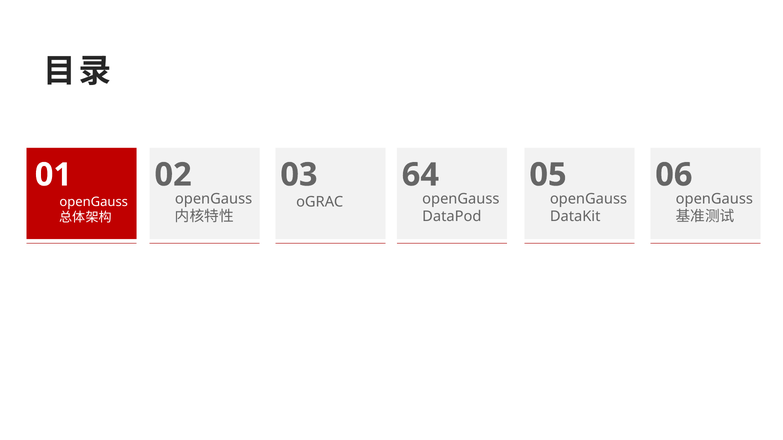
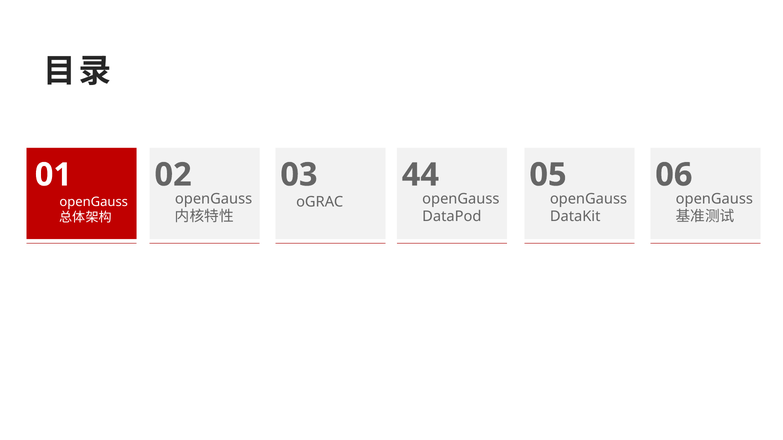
64: 64 -> 44
